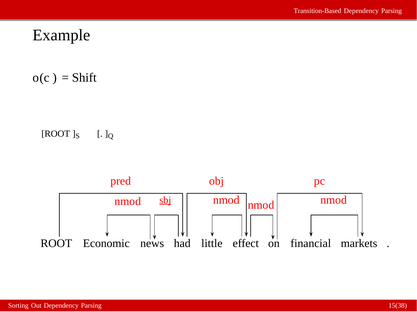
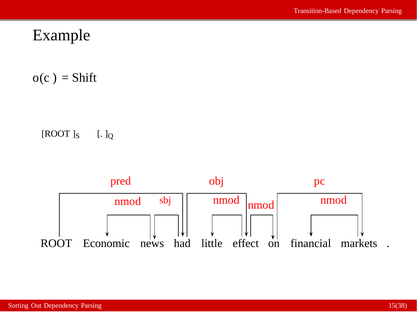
sbj underline: present -> none
